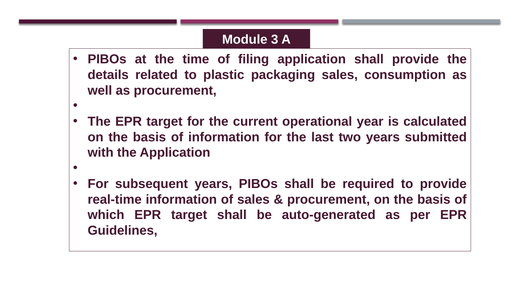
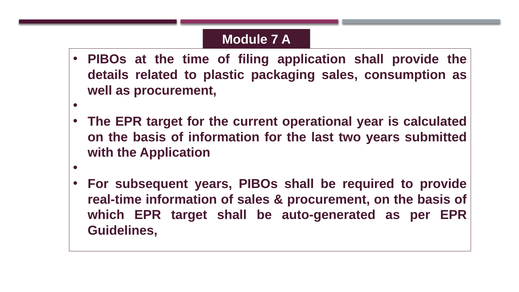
3: 3 -> 7
